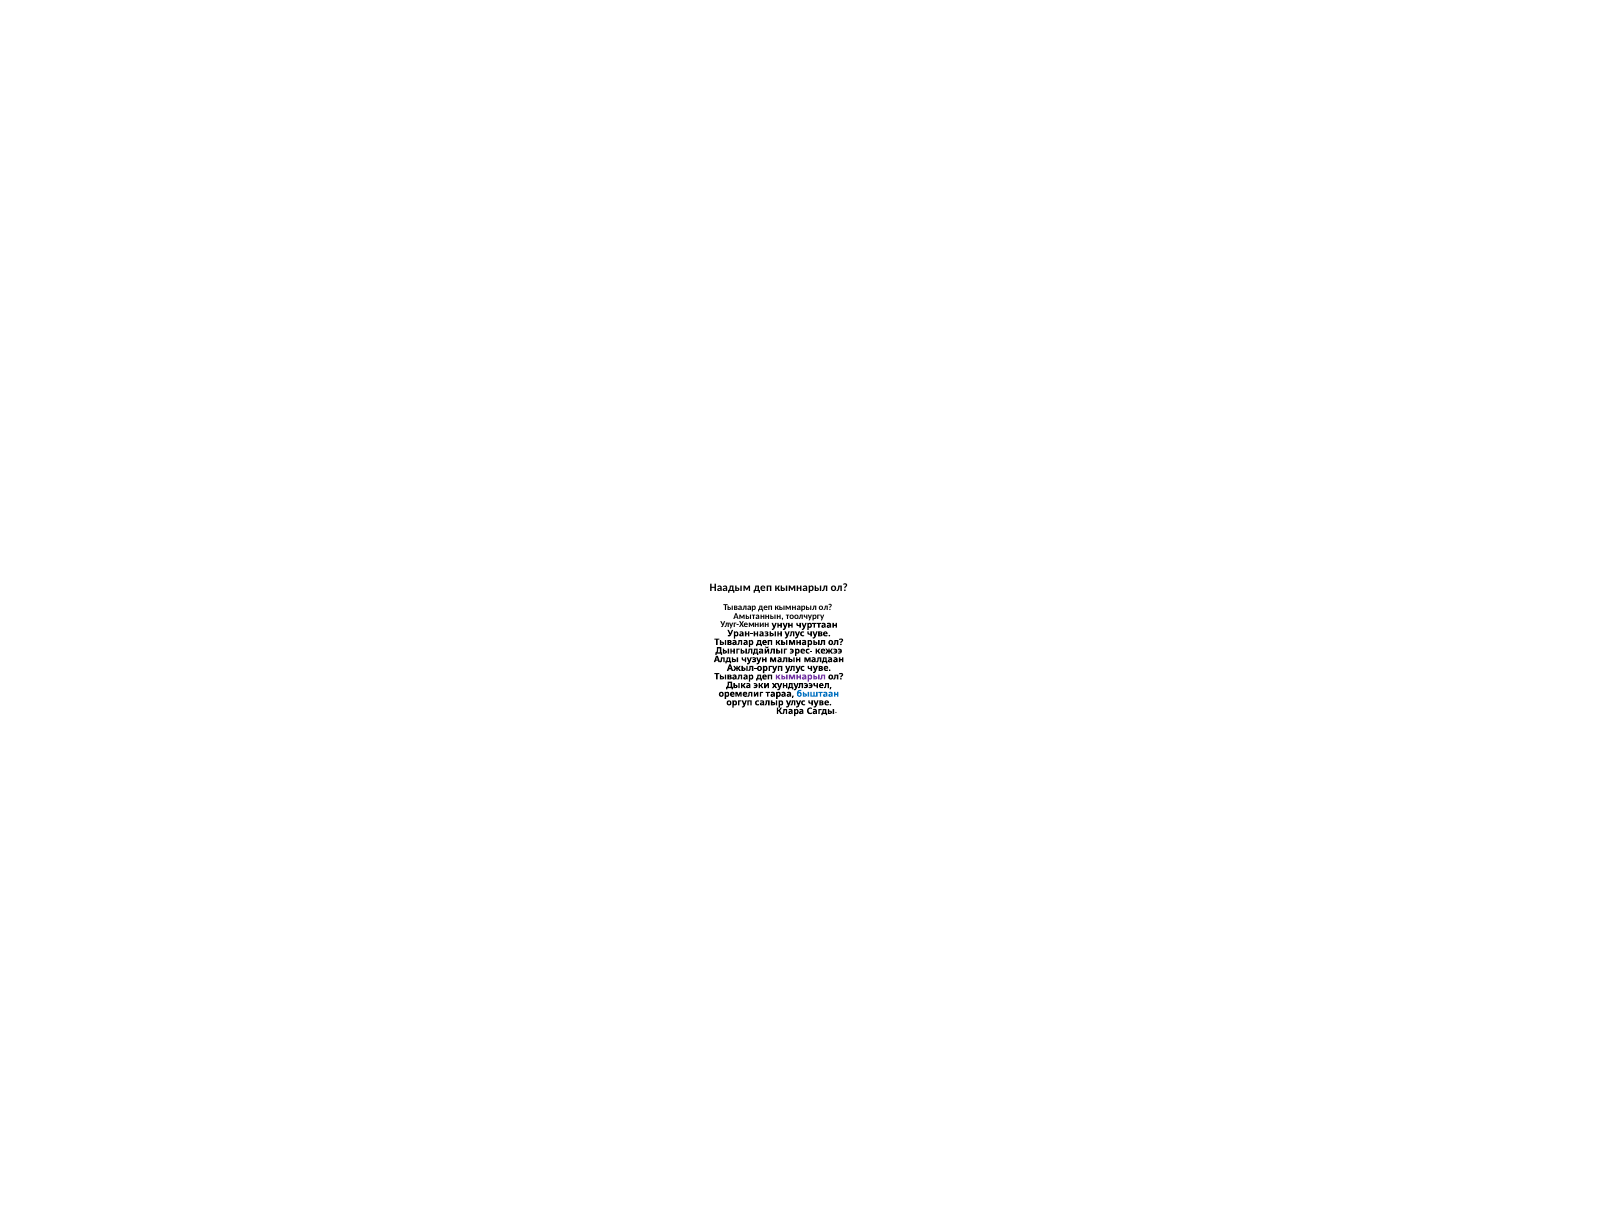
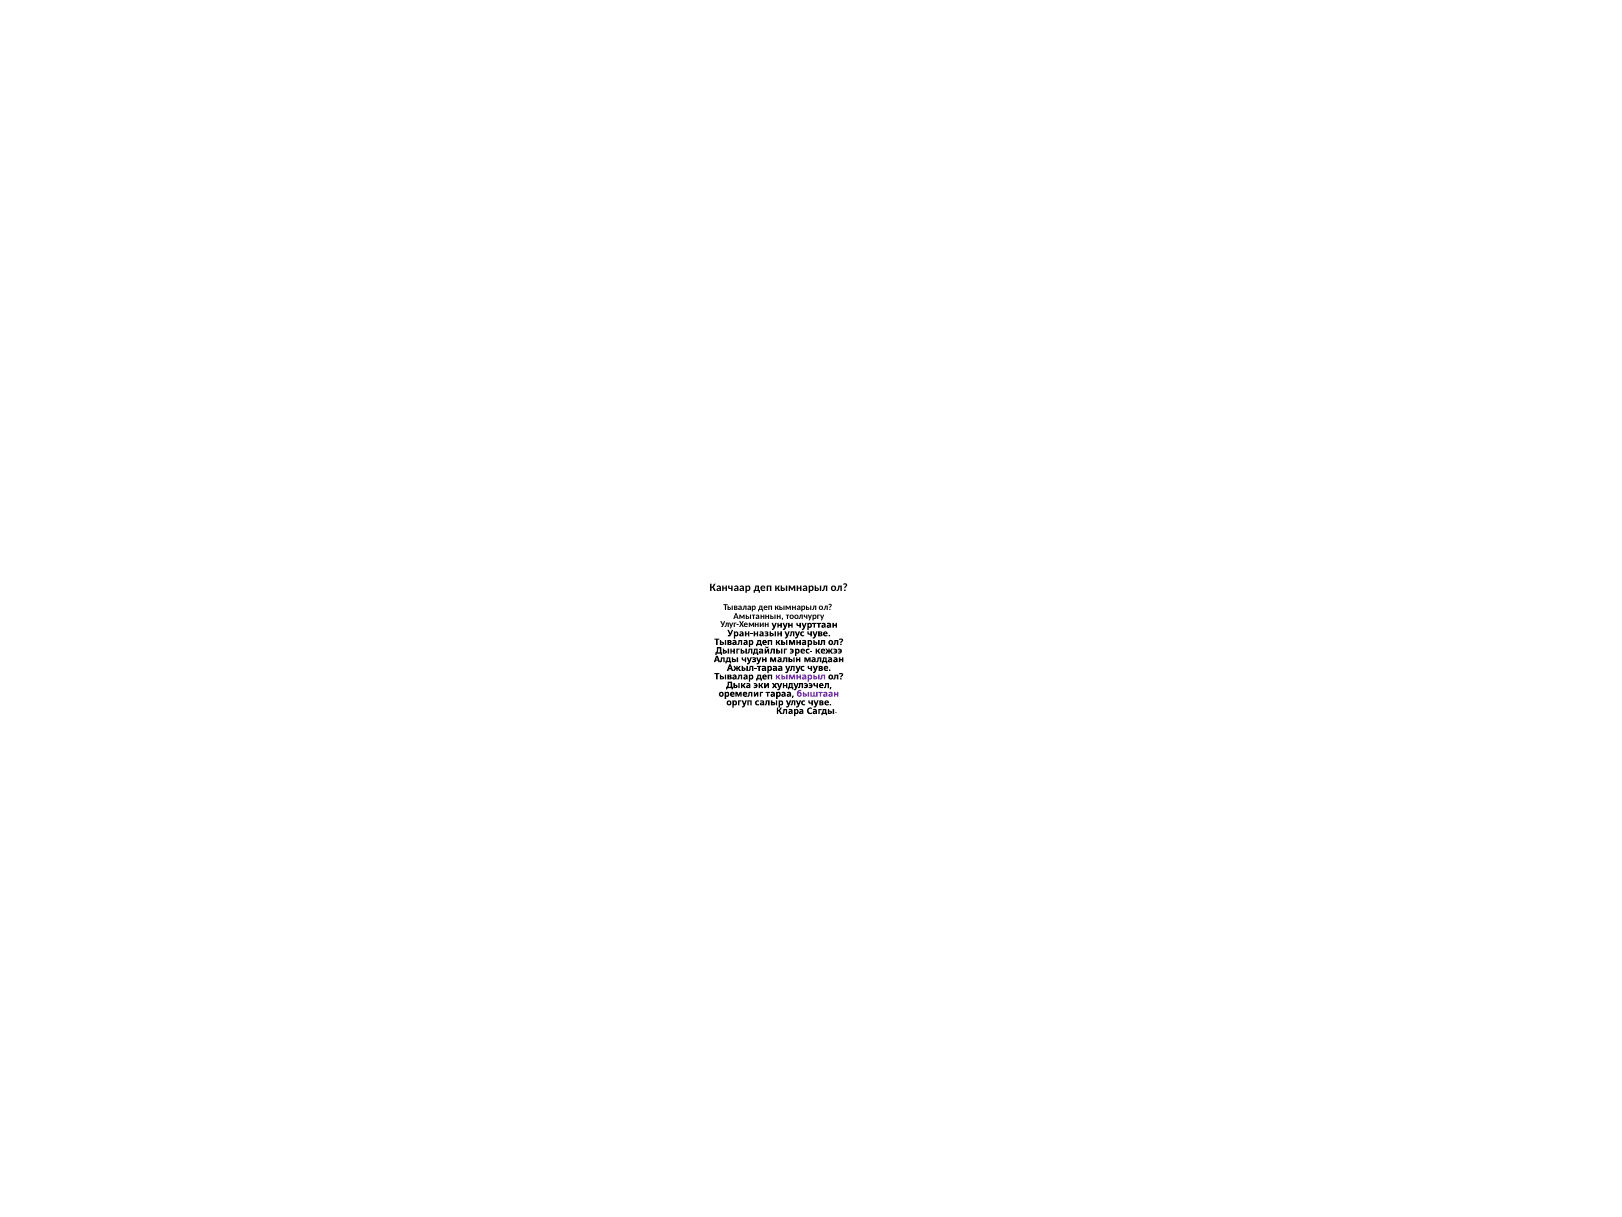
Наадым: Наадым -> Канчаар
Ажыл-оргуп: Ажыл-оргуп -> Ажыл-тараа
быштаан colour: blue -> purple
